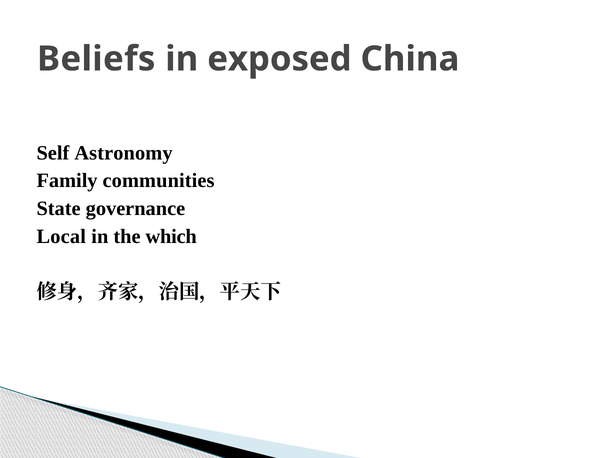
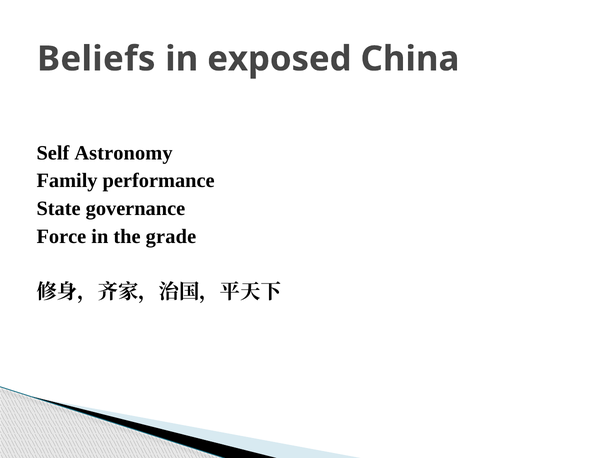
communities: communities -> performance
Local: Local -> Force
which: which -> grade
